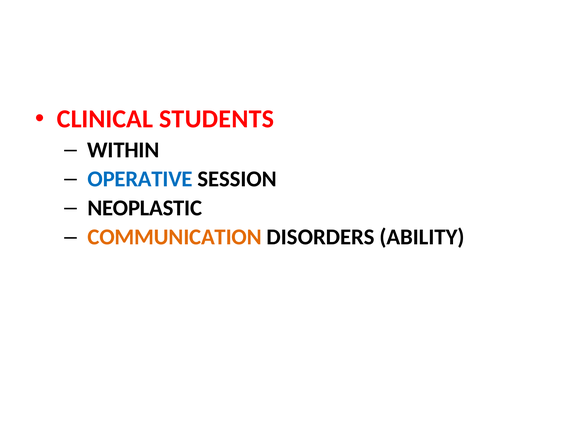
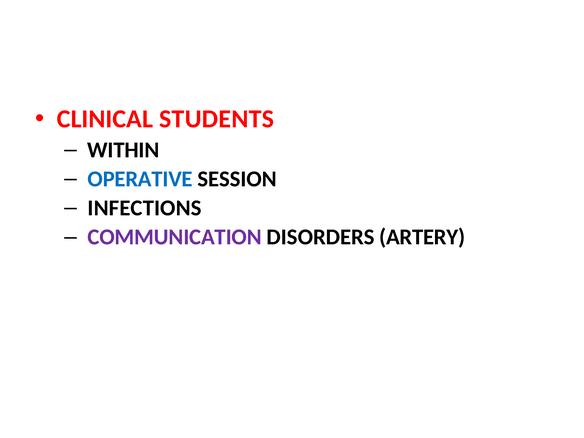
NEOPLASTIC: NEOPLASTIC -> INFECTIONS
COMMUNICATION colour: orange -> purple
ABILITY: ABILITY -> ARTERY
